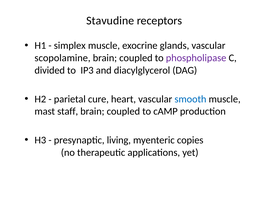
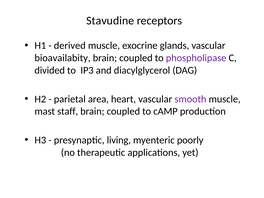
simplex: simplex -> derived
scopolamine: scopolamine -> bioavailabity
cure: cure -> area
smooth colour: blue -> purple
copies: copies -> poorly
